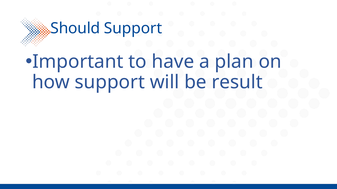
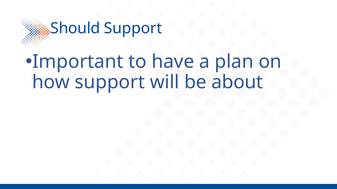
result: result -> about
